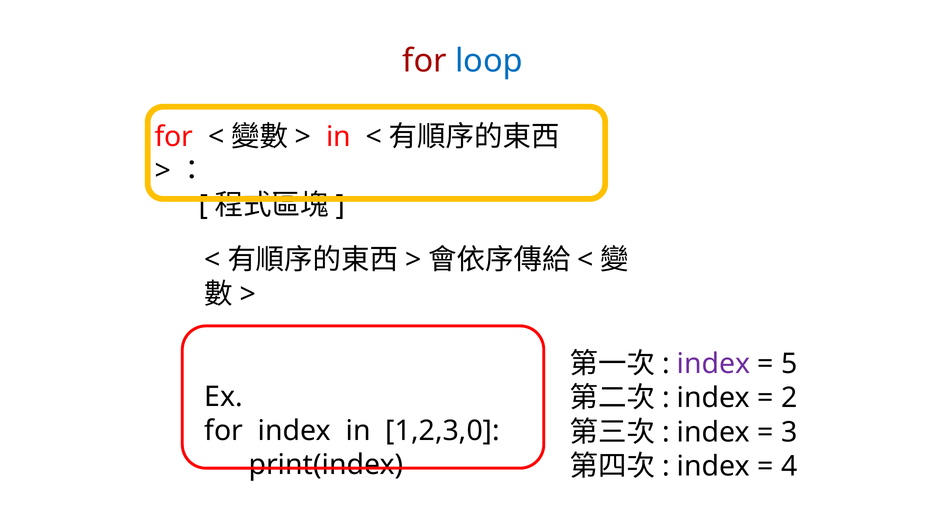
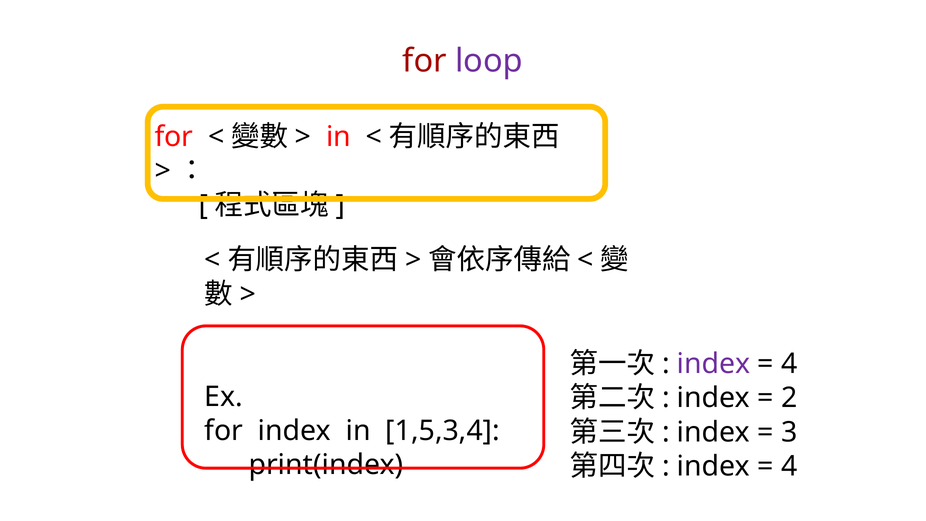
loop colour: blue -> purple
5 at (789, 364): 5 -> 4
1,2,3,0: 1,2,3,0 -> 1,5,3,4
